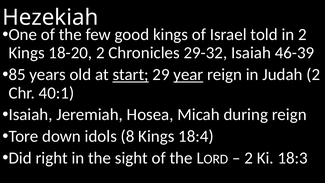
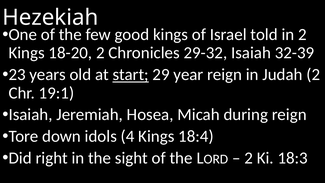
46-39: 46-39 -> 32-39
85: 85 -> 23
year underline: present -> none
40:1: 40:1 -> 19:1
8: 8 -> 4
